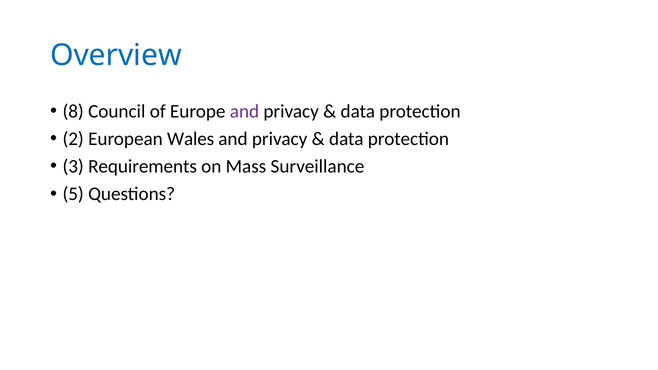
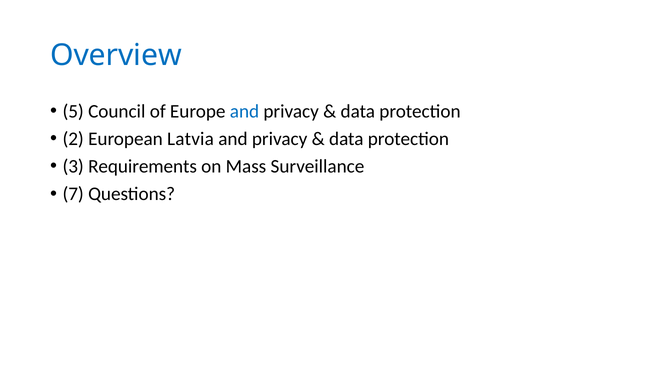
8: 8 -> 5
and at (244, 111) colour: purple -> blue
Wales: Wales -> Latvia
5: 5 -> 7
